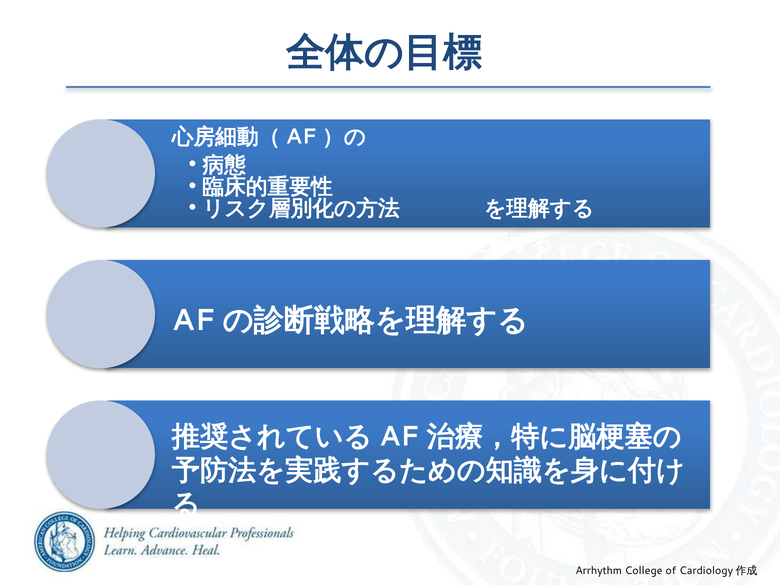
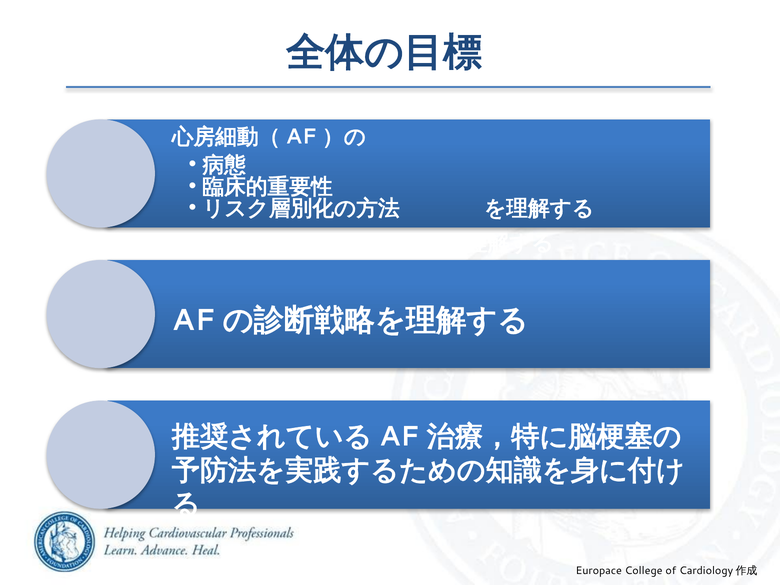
Arrhythm: Arrhythm -> Europace
